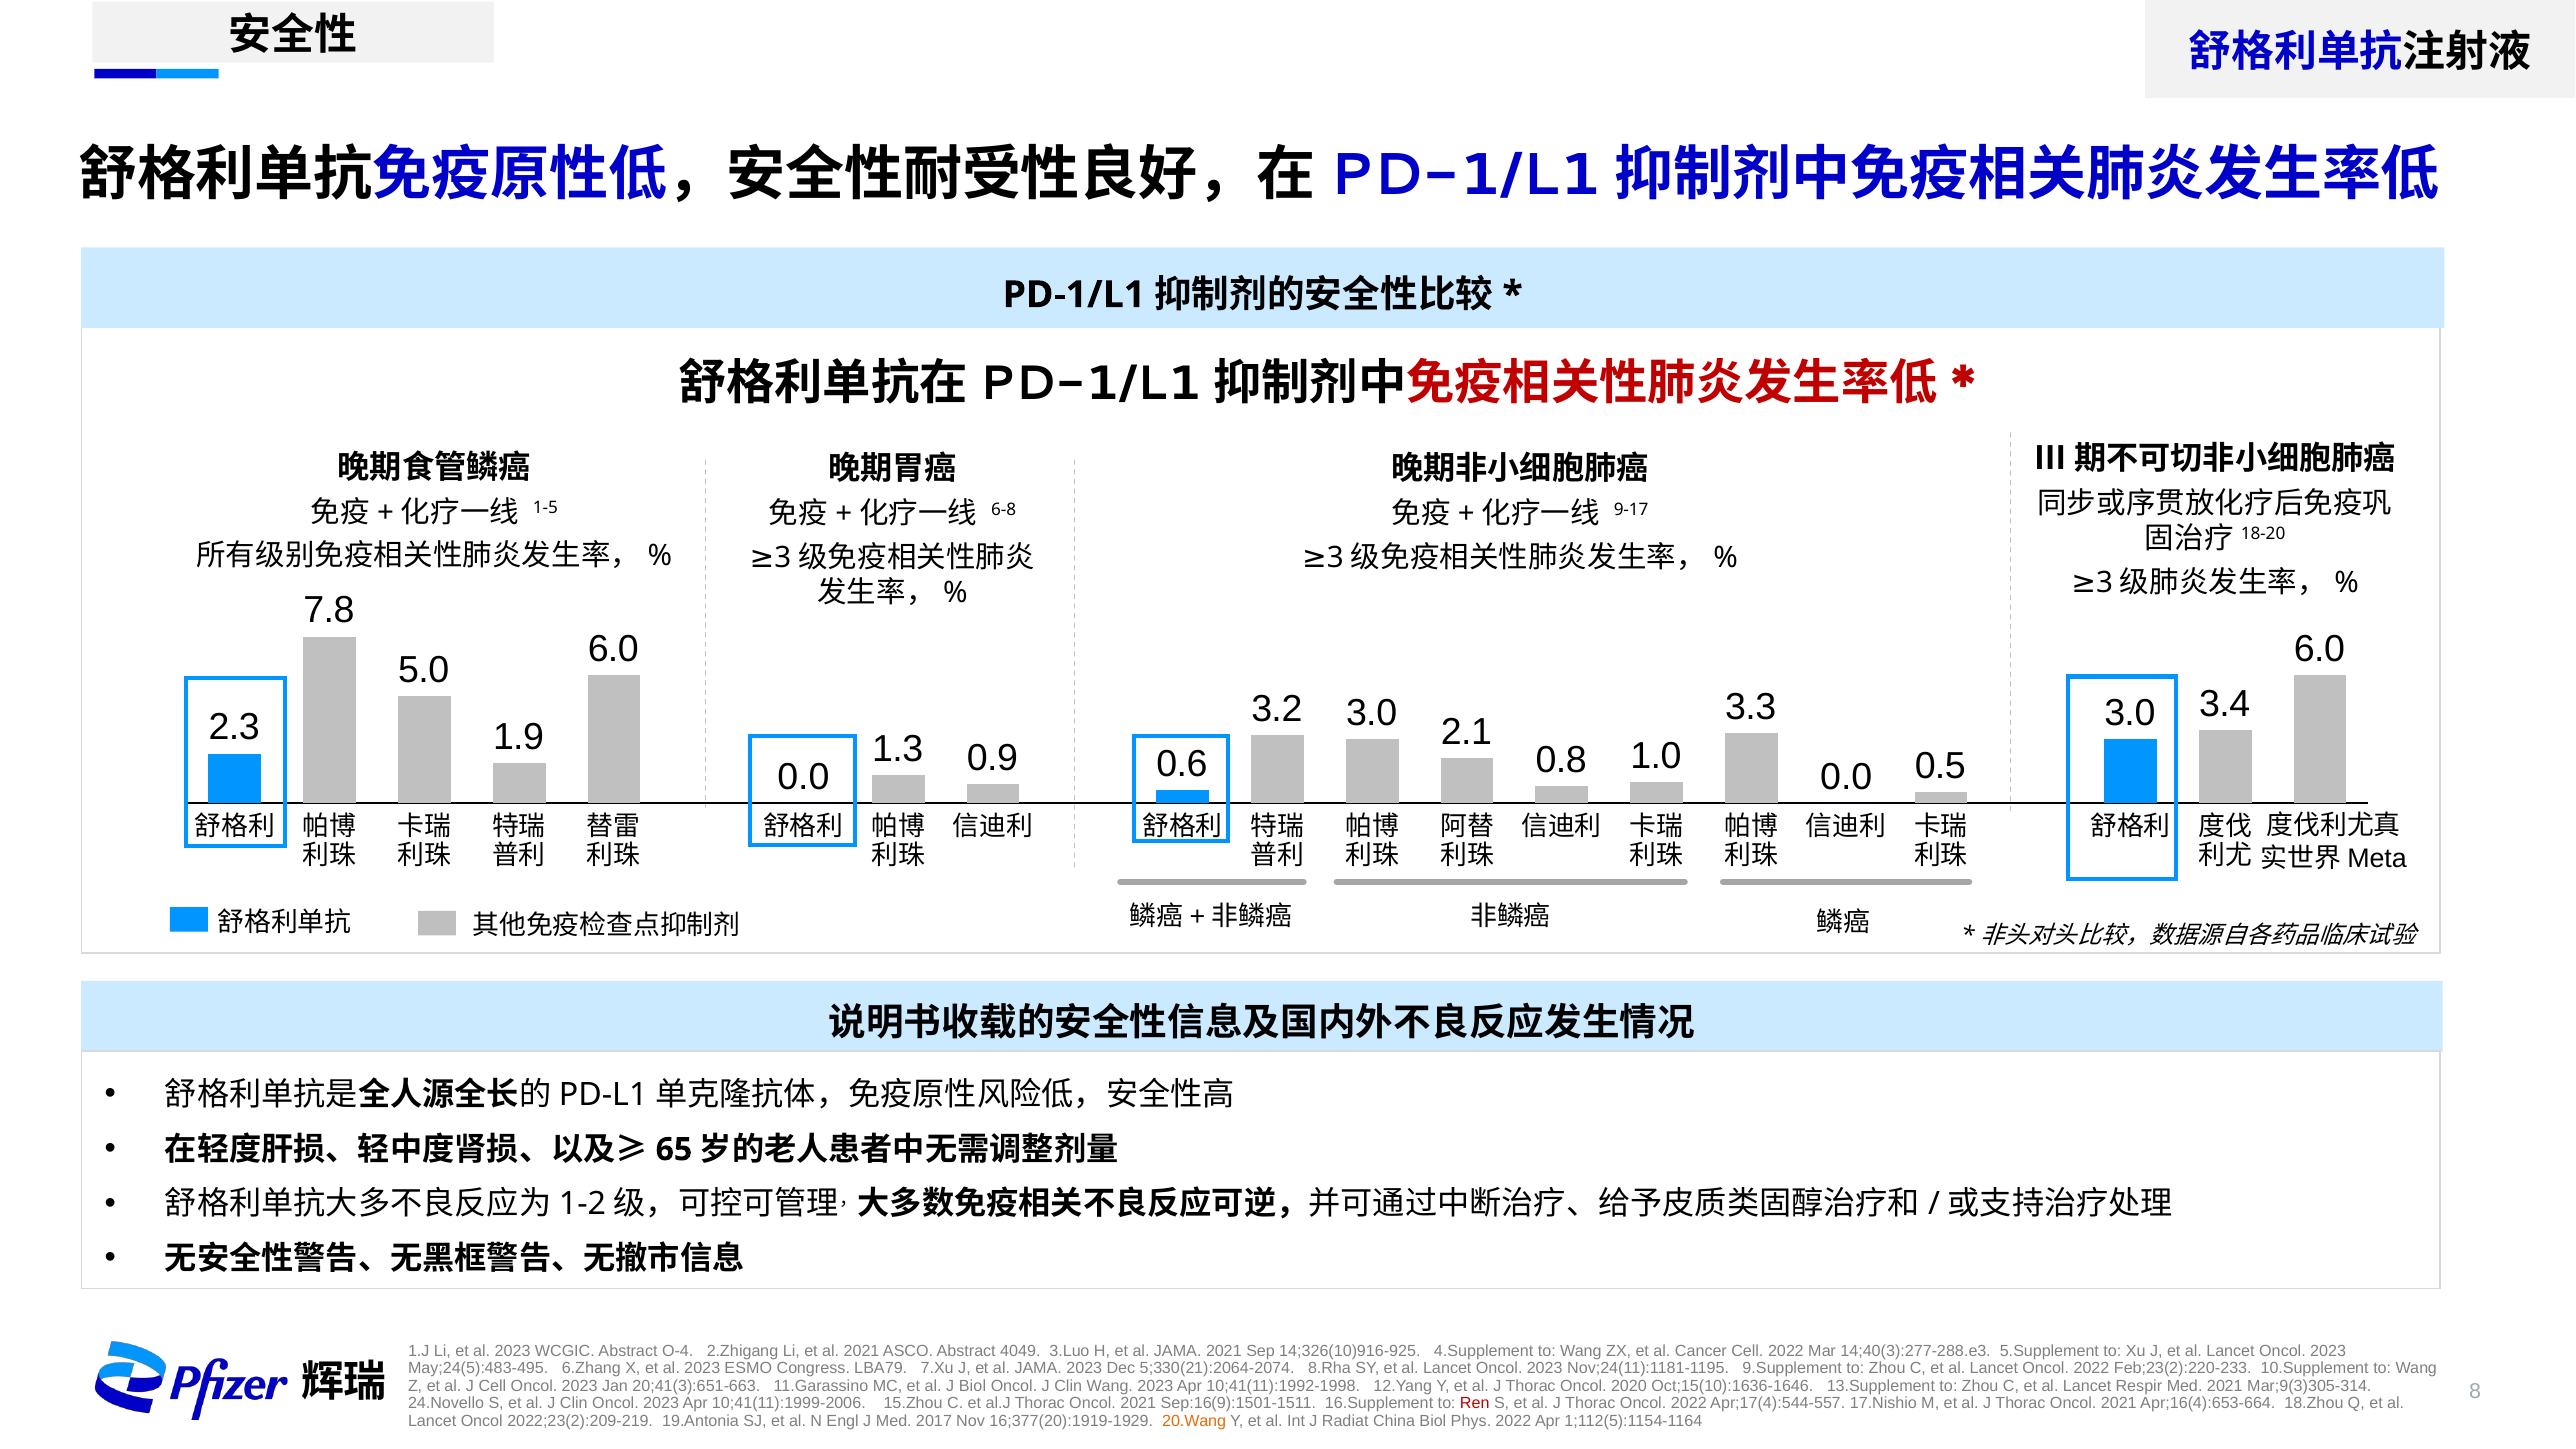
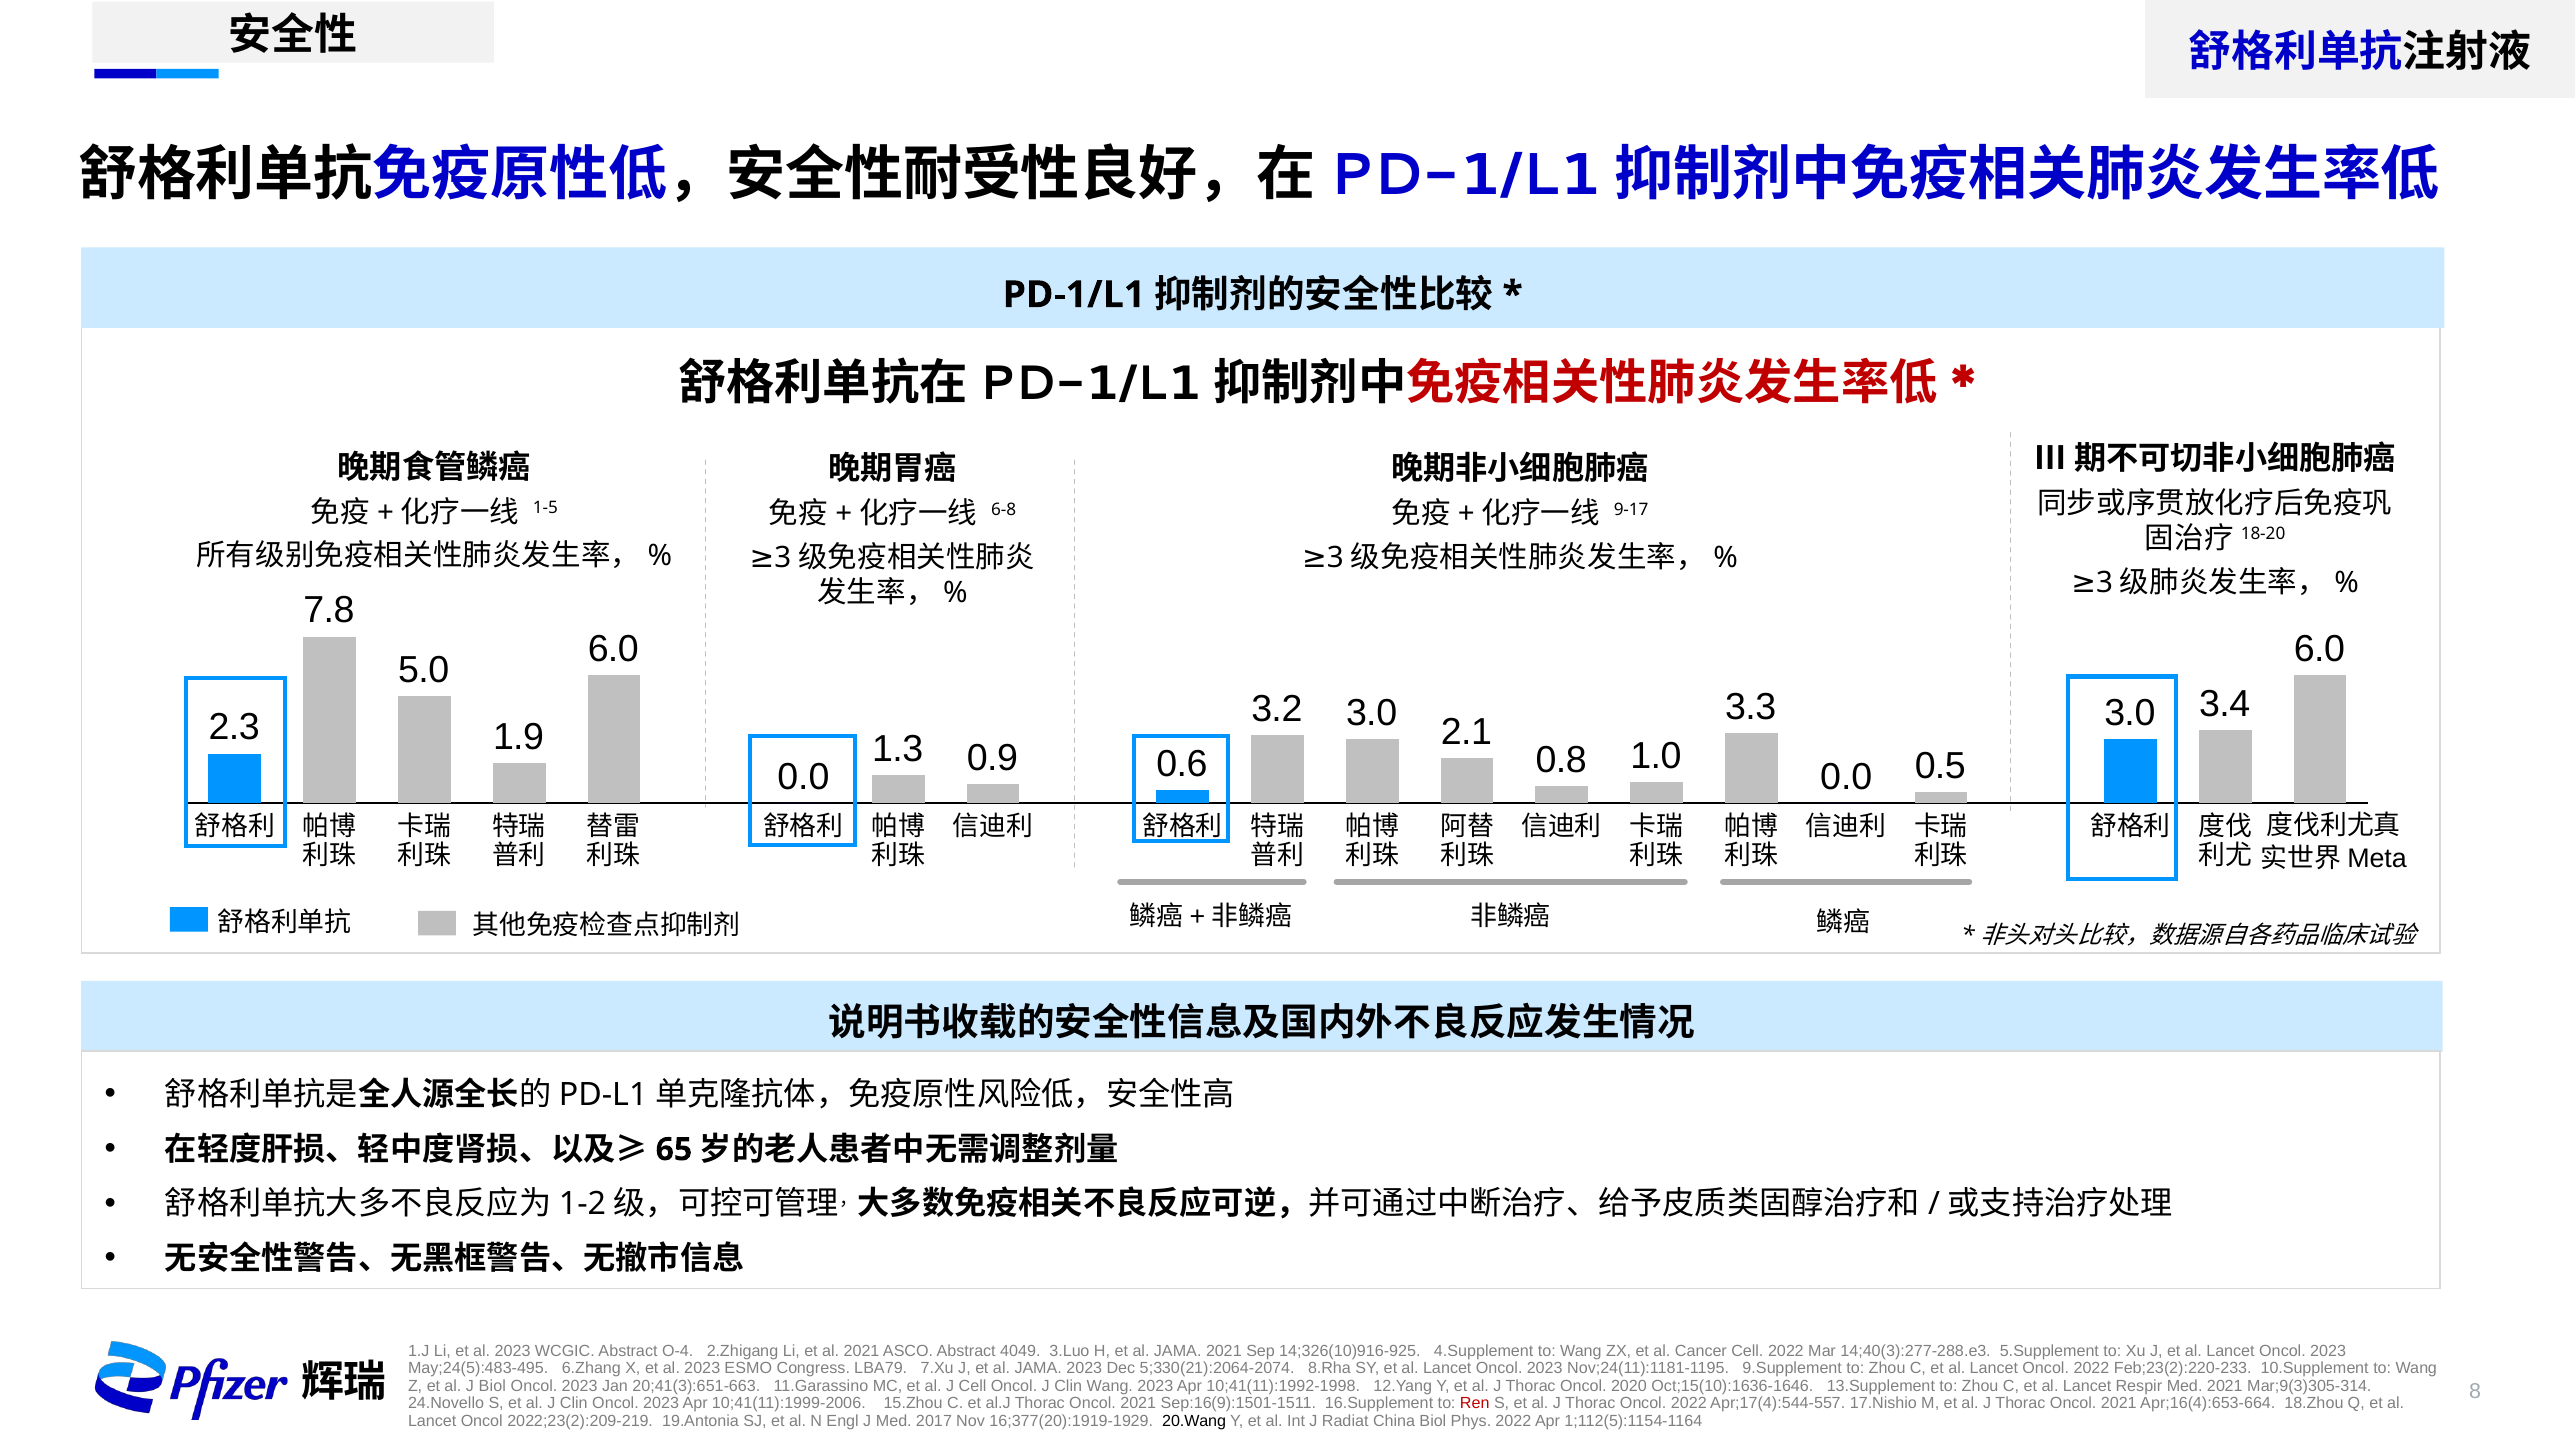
J Cell: Cell -> Biol
J Biol: Biol -> Cell
20.Wang colour: orange -> black
